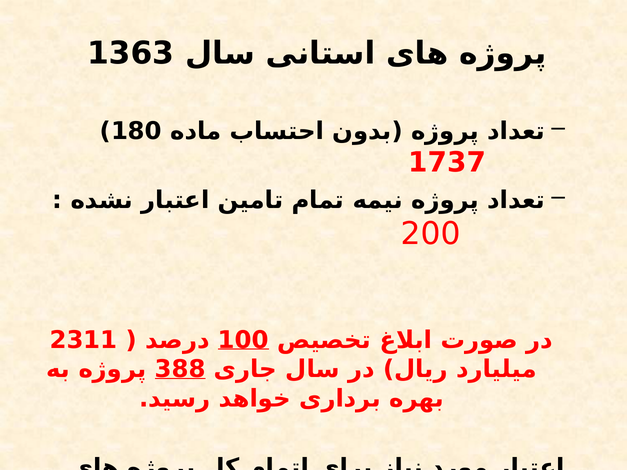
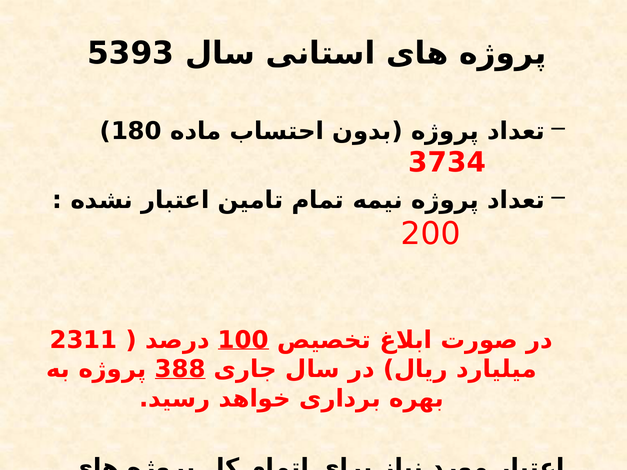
1363: 1363 -> 5393
1737: 1737 -> 3734
